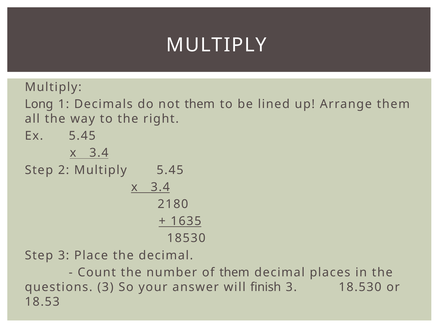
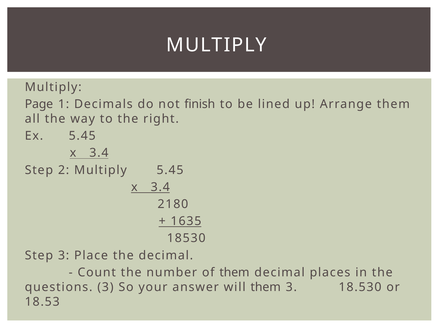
Long: Long -> Page
not them: them -> finish
will finish: finish -> them
